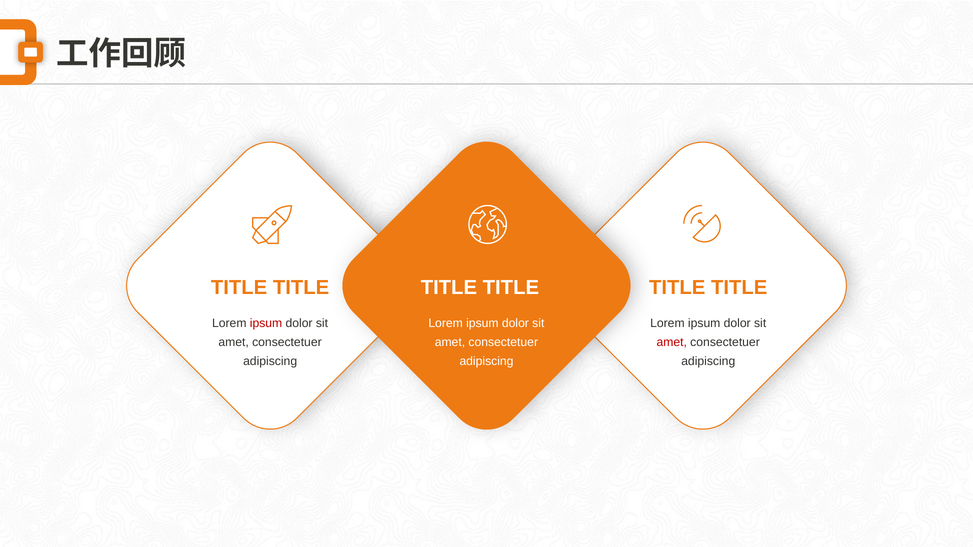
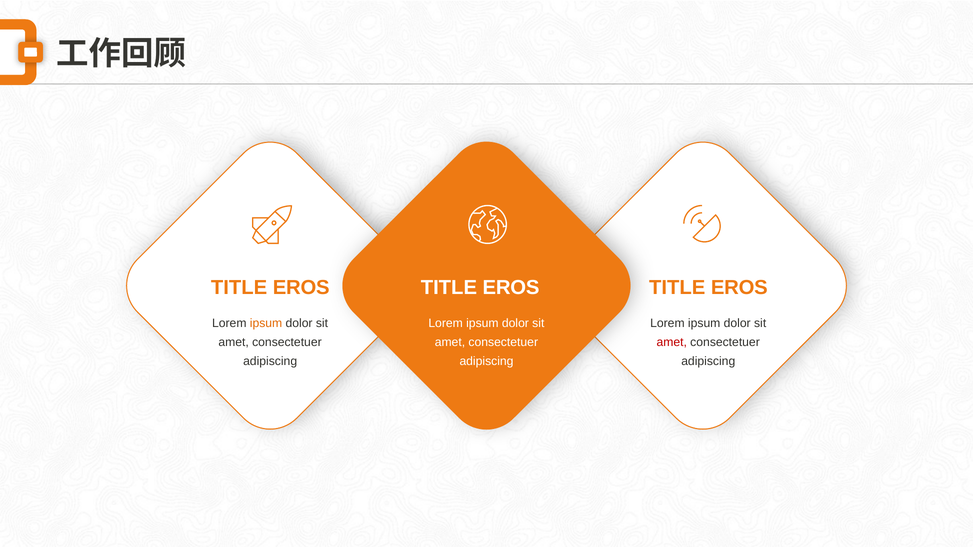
TITLE at (301, 288): TITLE -> EROS
TITLE at (511, 288): TITLE -> EROS
TITLE at (739, 288): TITLE -> EROS
ipsum at (266, 323) colour: red -> orange
